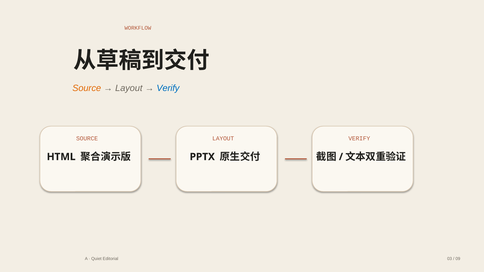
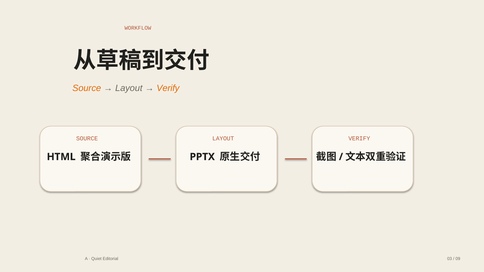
Verify at (168, 88) colour: blue -> orange
